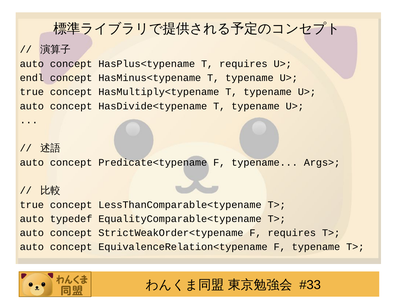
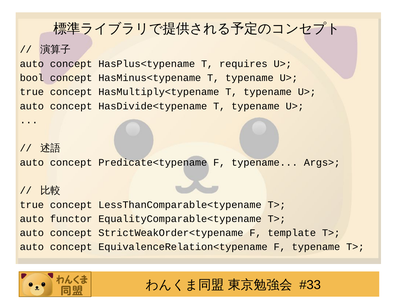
endl: endl -> bool
typedef: typedef -> functor
F requires: requires -> template
